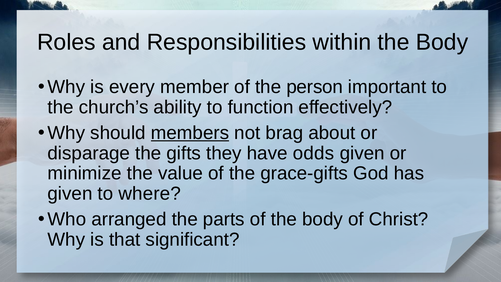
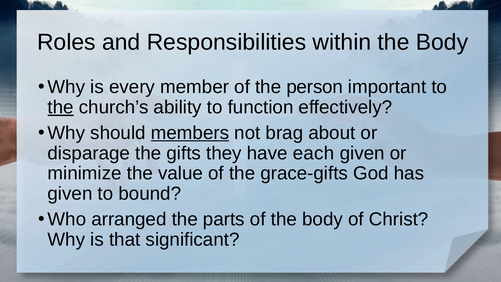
the at (61, 107) underline: none -> present
odds: odds -> each
where: where -> bound
